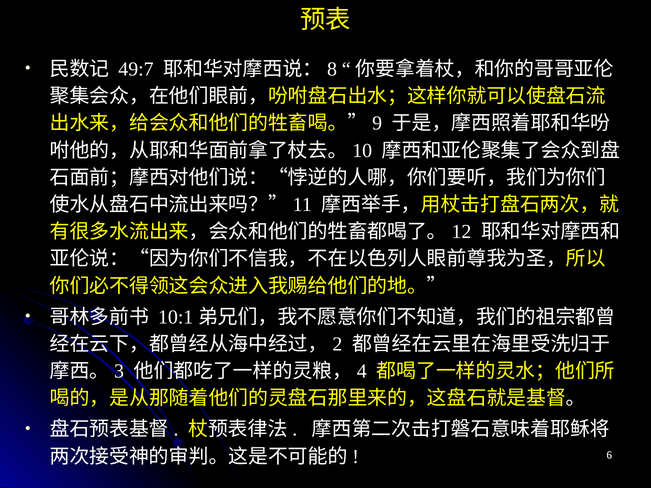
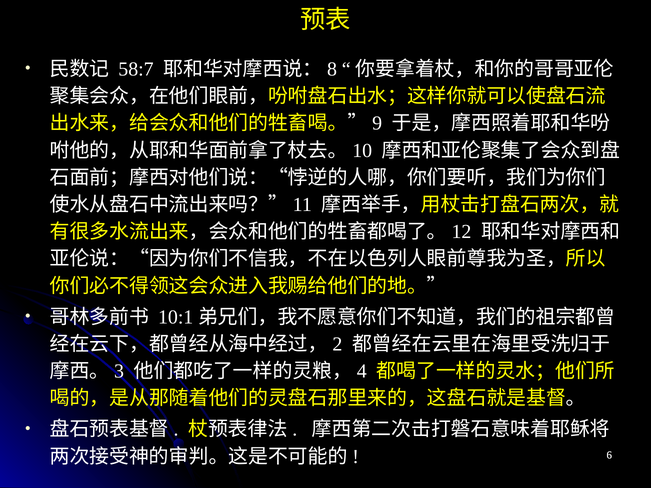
49:7: 49:7 -> 58:7
